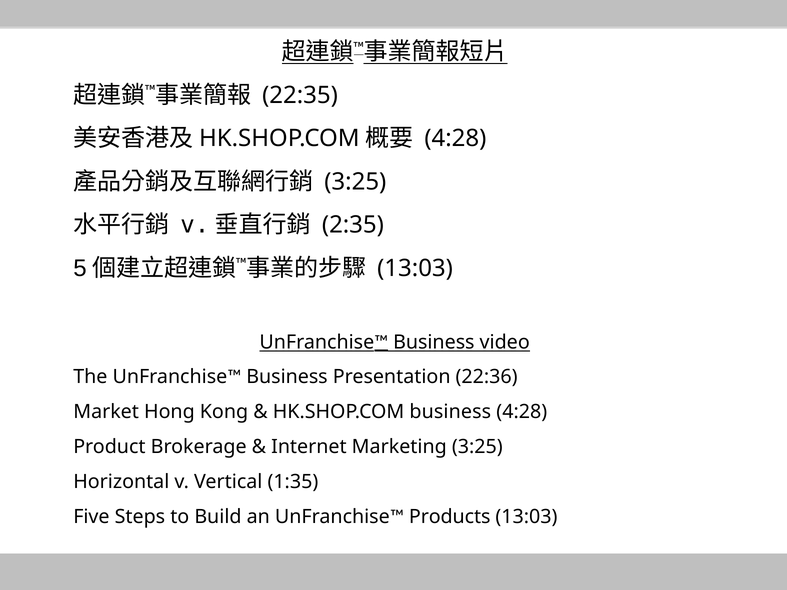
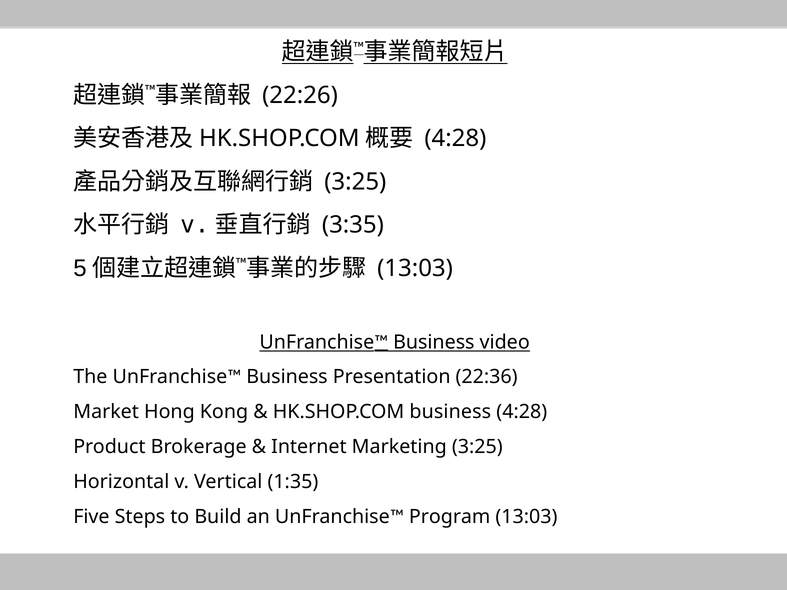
22:35: 22:35 -> 22:26
2:35: 2:35 -> 3:35
Products: Products -> Program
